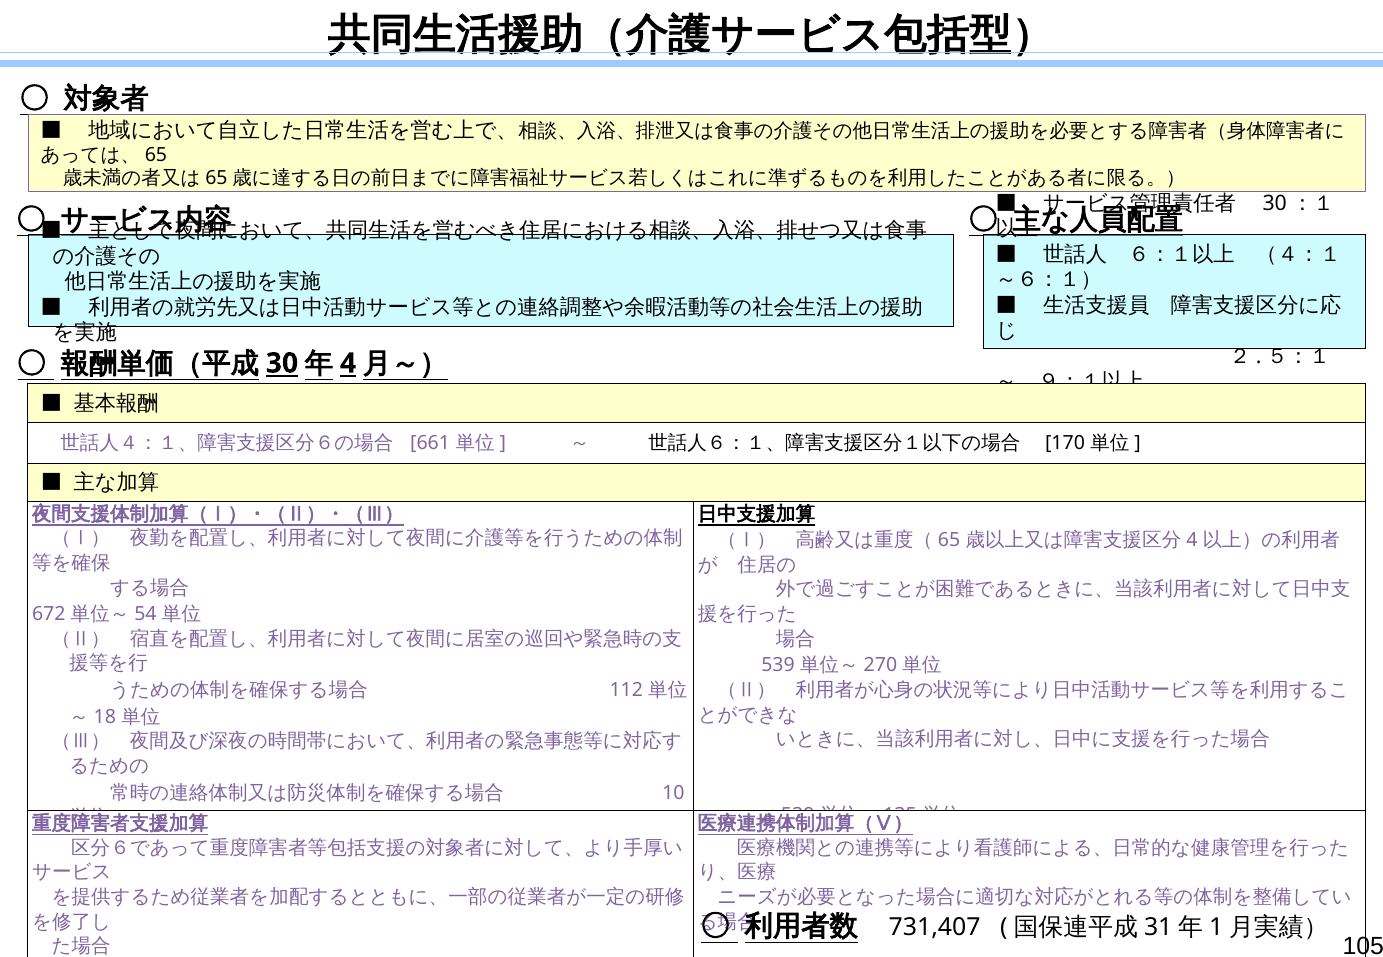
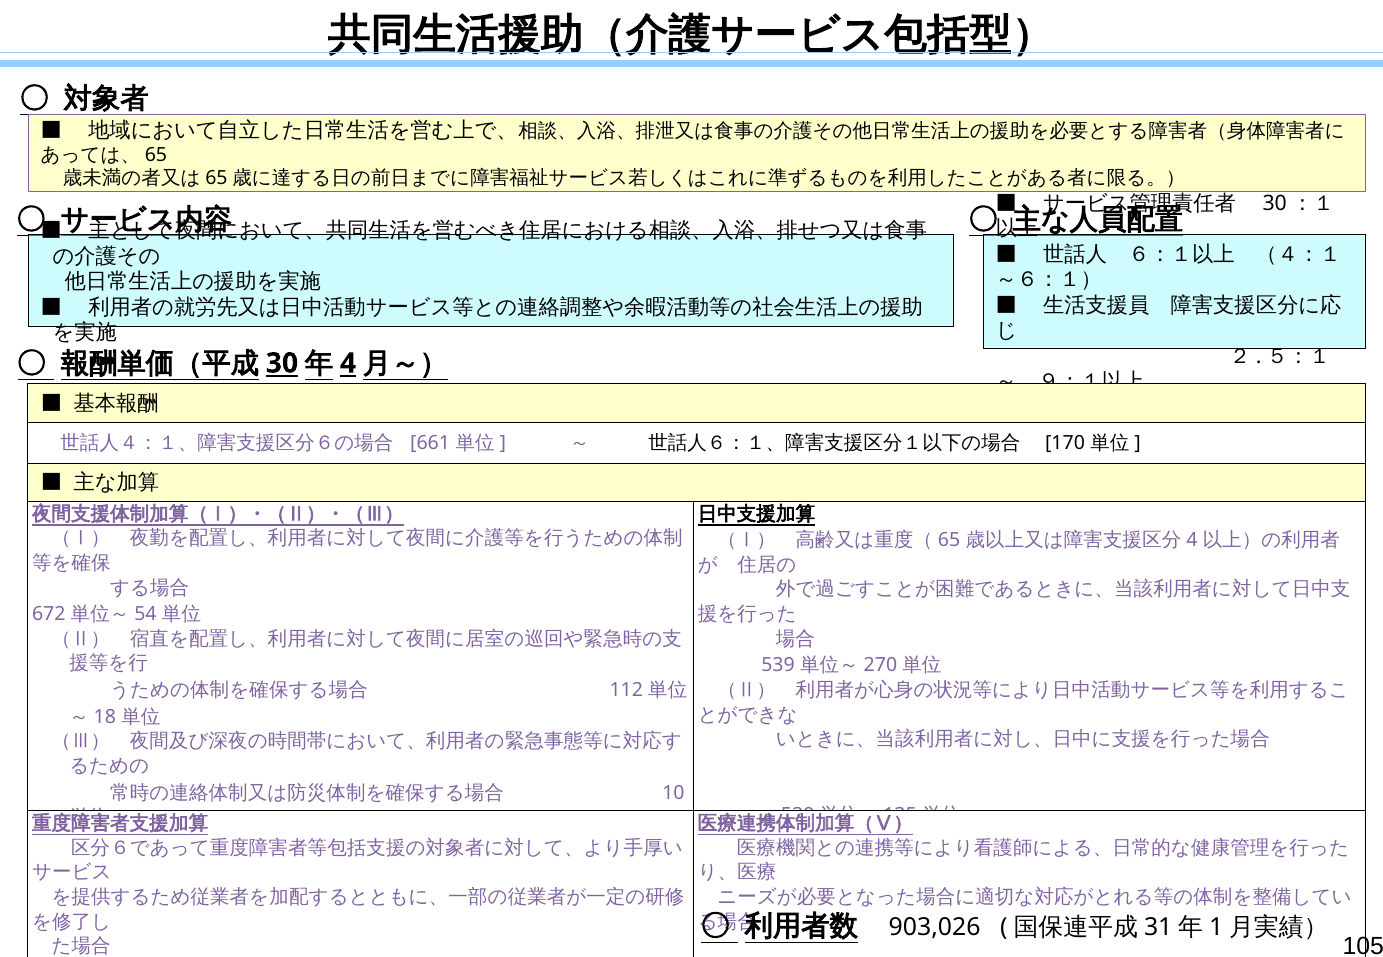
731,407: 731,407 -> 903,026
